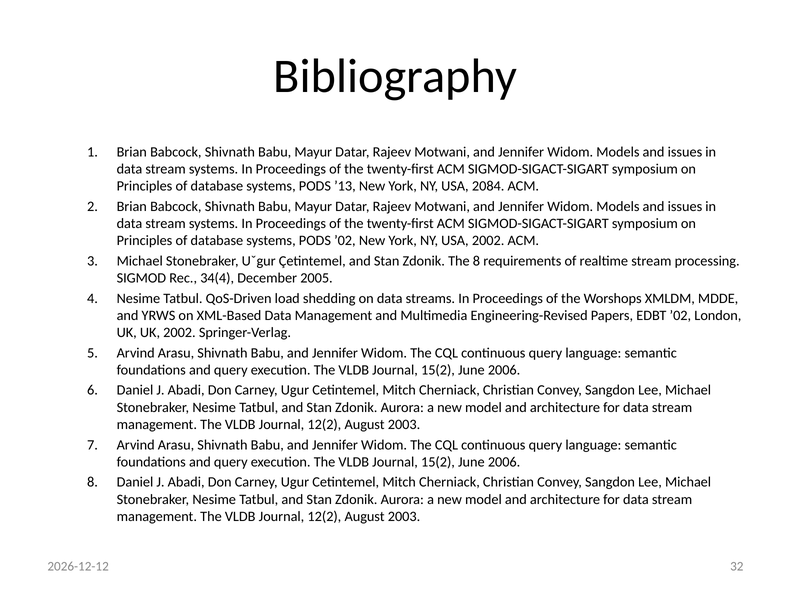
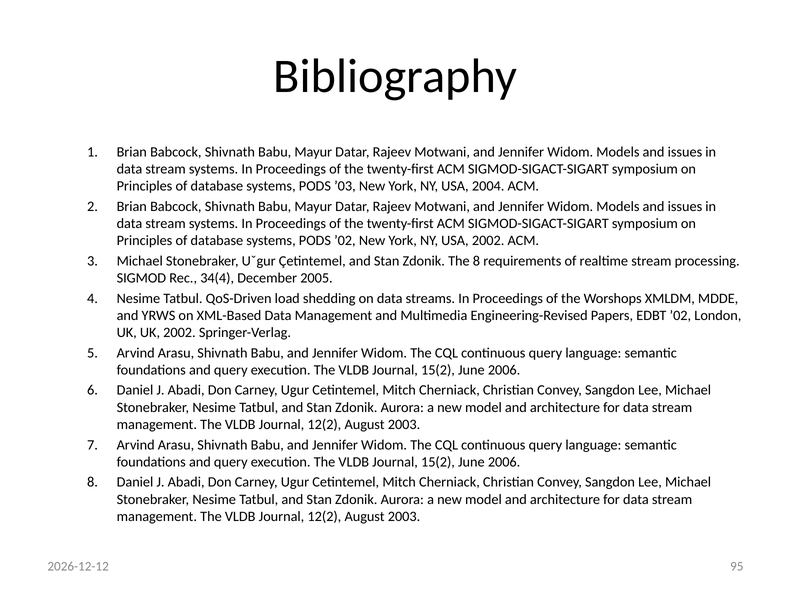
’13: ’13 -> ’03
2084: 2084 -> 2004
32: 32 -> 95
